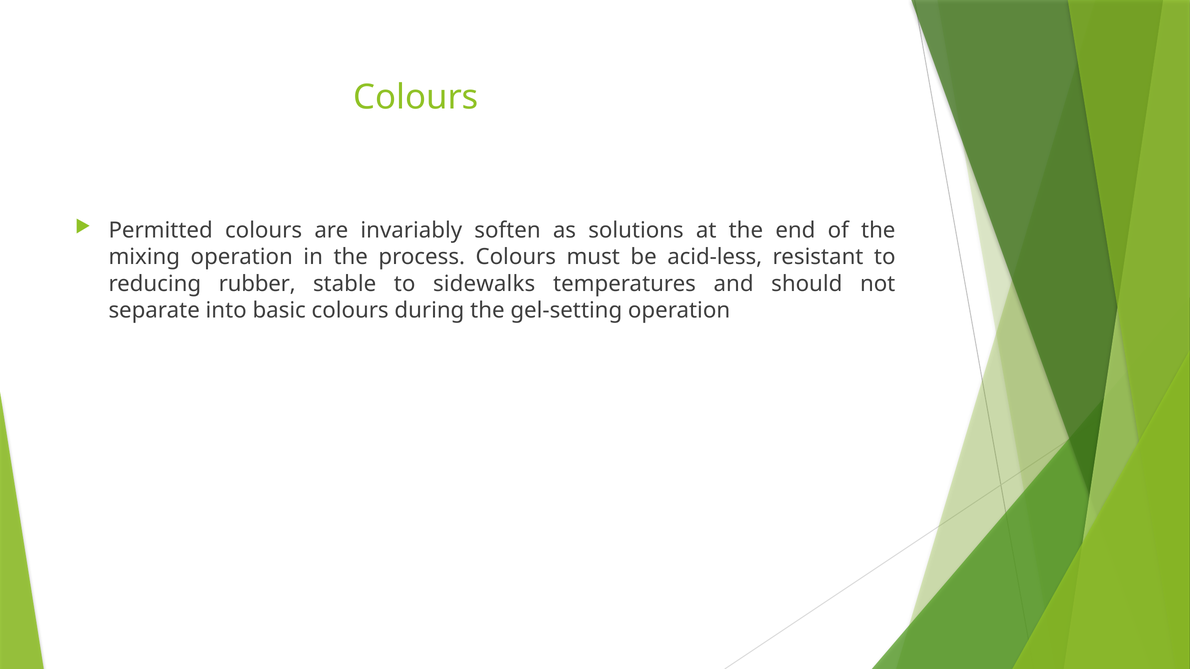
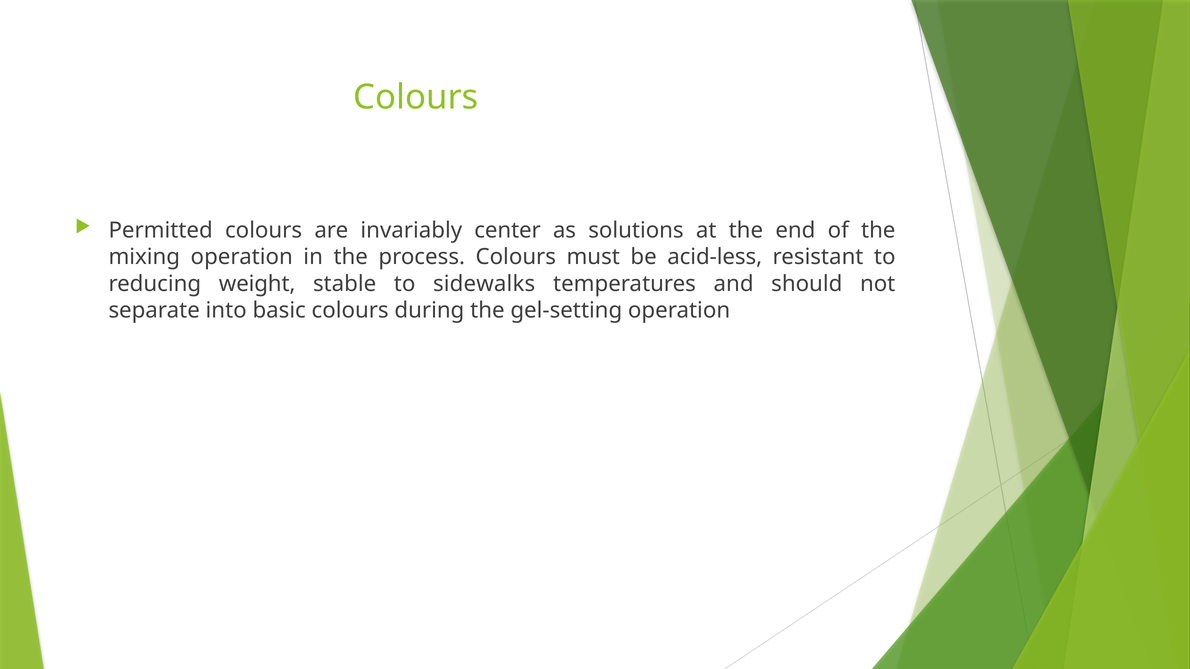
soften: soften -> center
rubber: rubber -> weight
